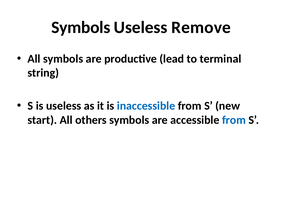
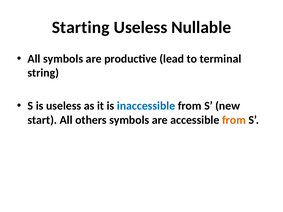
Symbols at (81, 27): Symbols -> Starting
Remove: Remove -> Nullable
from at (234, 120) colour: blue -> orange
